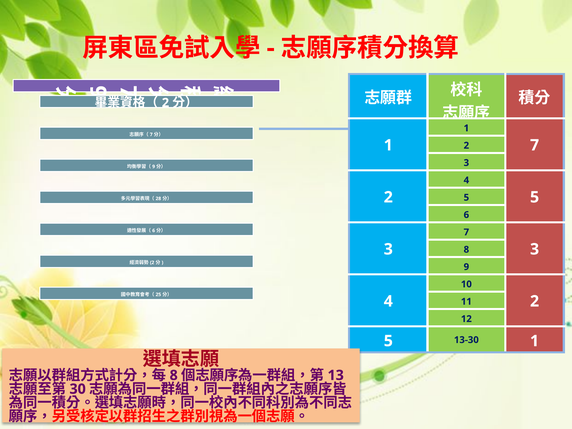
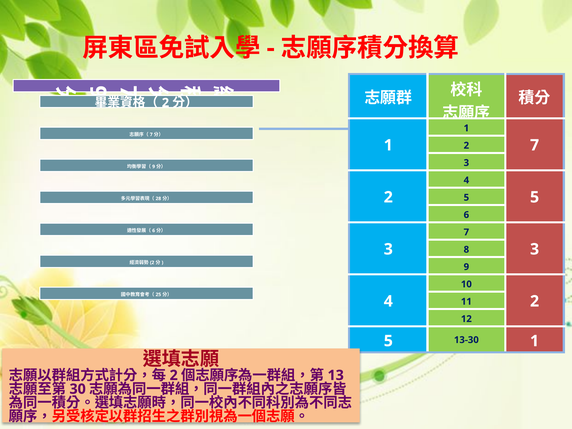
8 at (174, 375): 8 -> 2
